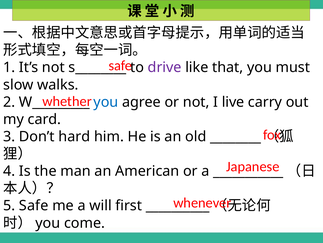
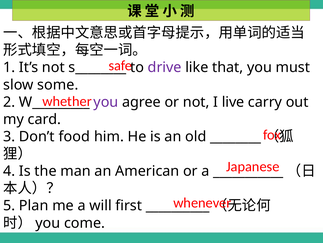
walks: walks -> some
you at (106, 102) colour: blue -> purple
hard: hard -> food
5 Safe: Safe -> Plan
